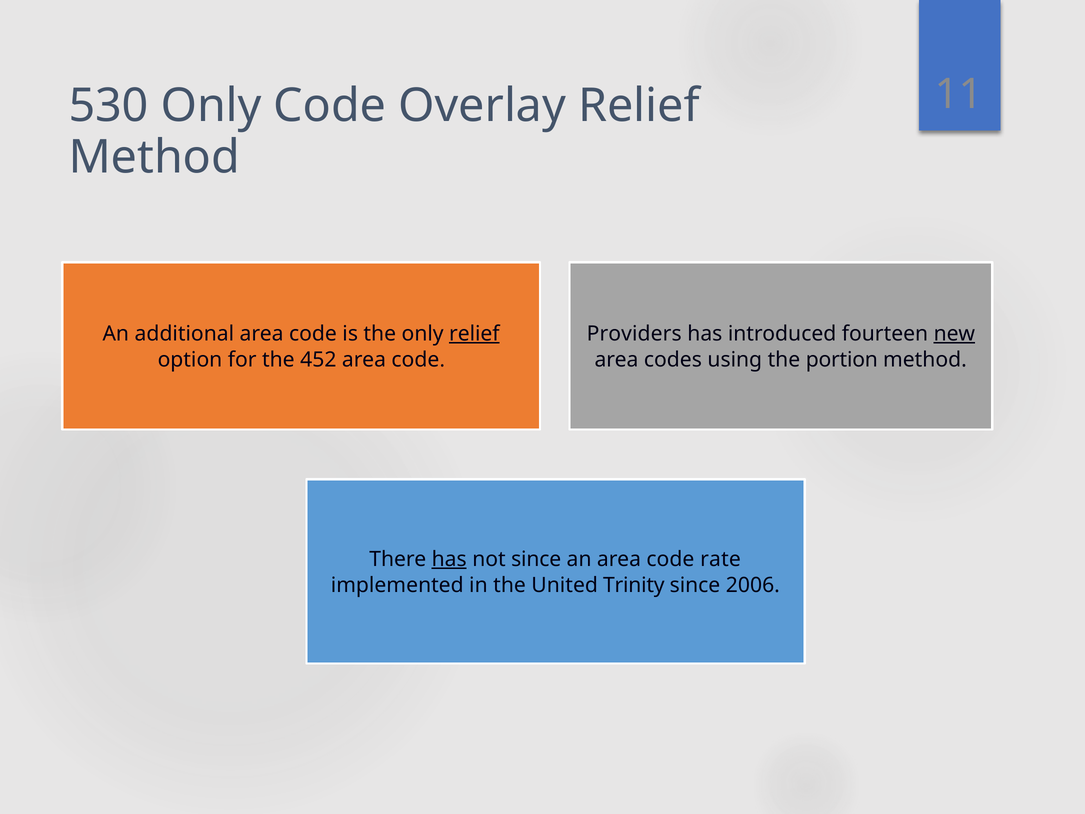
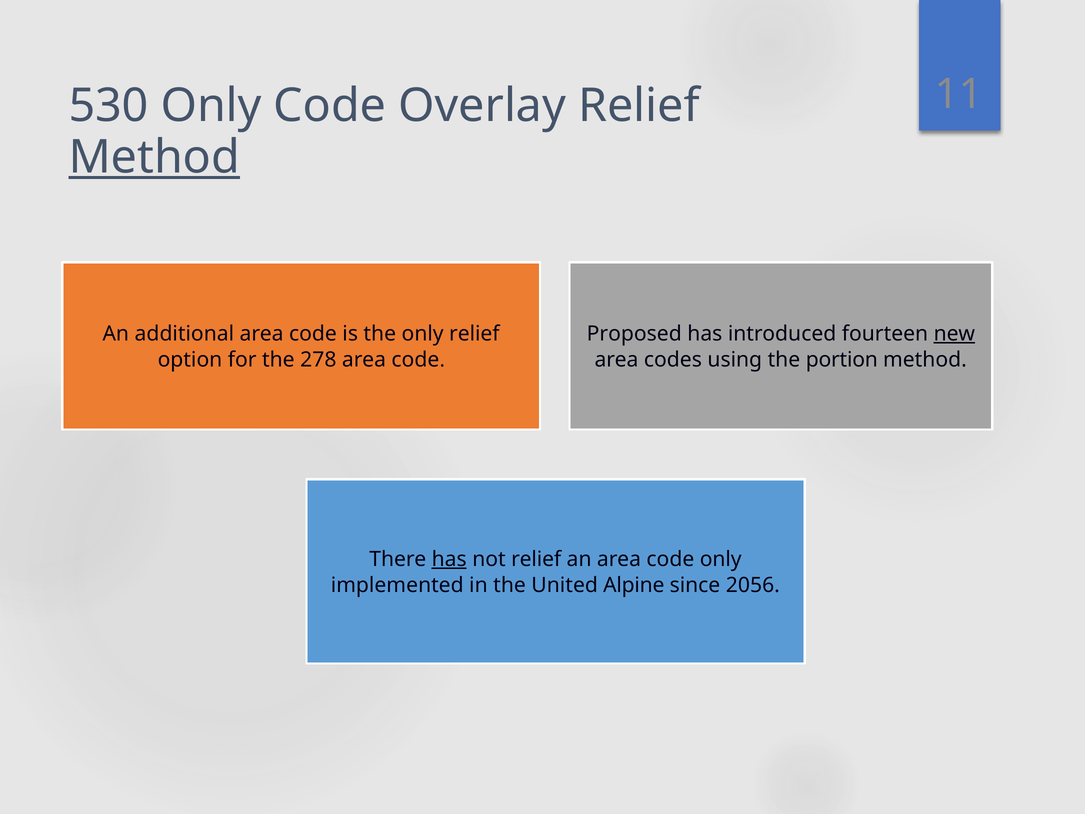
Method at (154, 157) underline: none -> present
relief at (474, 334) underline: present -> none
Providers: Providers -> Proposed
452: 452 -> 278
not since: since -> relief
code rate: rate -> only
Trinity: Trinity -> Alpine
2006: 2006 -> 2056
